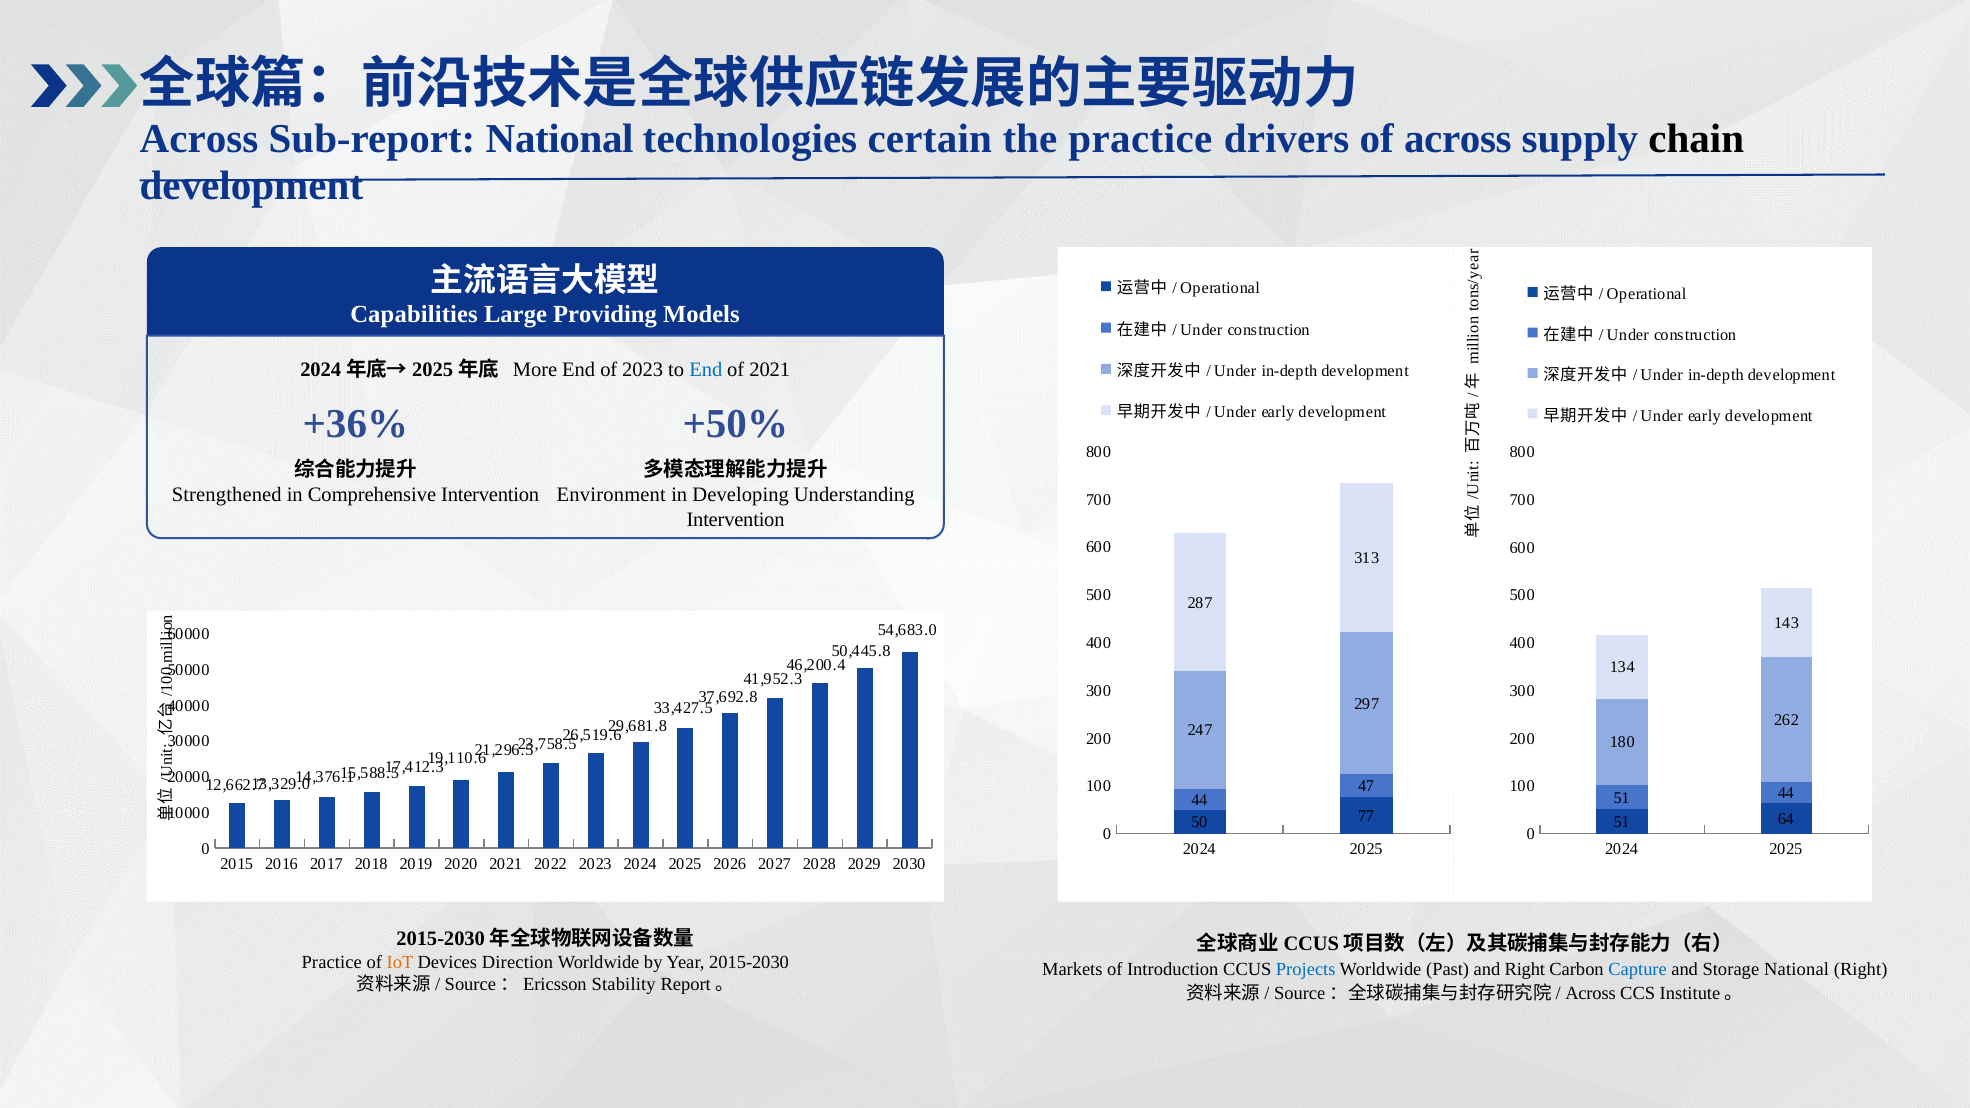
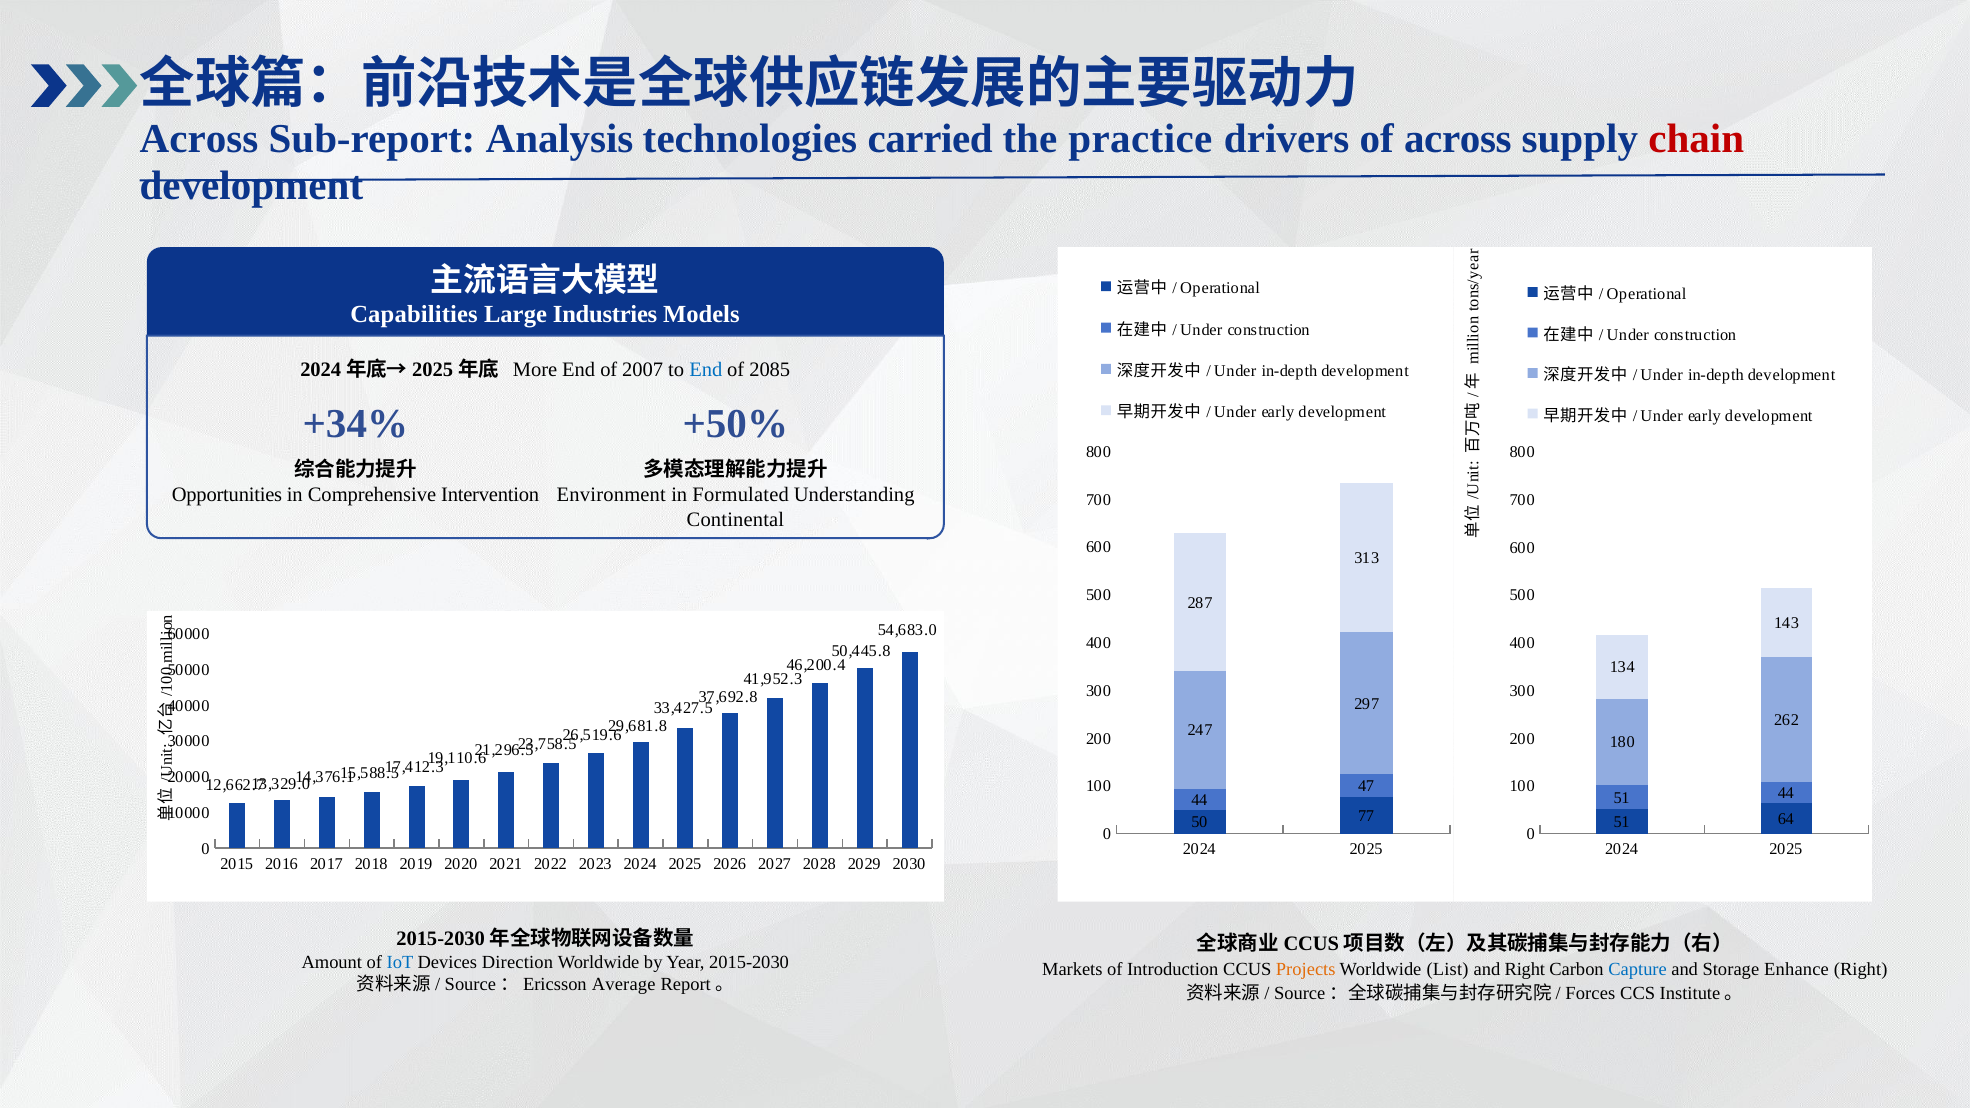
Sub-report National: National -> Analysis
certain: certain -> carried
chain colour: black -> red
Providing: Providing -> Industries
of 2023: 2023 -> 2007
of 2021: 2021 -> 2085
+36%: +36% -> +34%
Strengthened: Strengthened -> Opportunities
Developing: Developing -> Formulated
Intervention at (736, 520): Intervention -> Continental
Practice at (332, 962): Practice -> Amount
IoT colour: orange -> blue
Projects colour: blue -> orange
Past: Past -> List
Storage National: National -> Enhance
Stability: Stability -> Average
Across at (1591, 994): Across -> Forces
